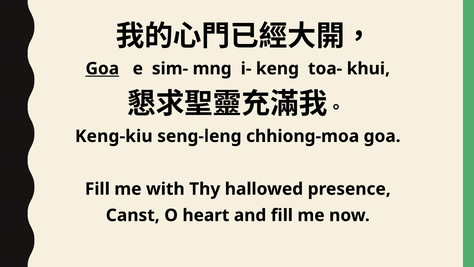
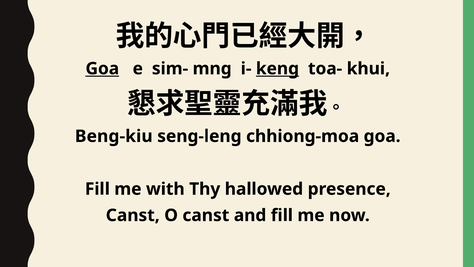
keng underline: none -> present
Keng-kiu: Keng-kiu -> Beng-kiu
O heart: heart -> canst
